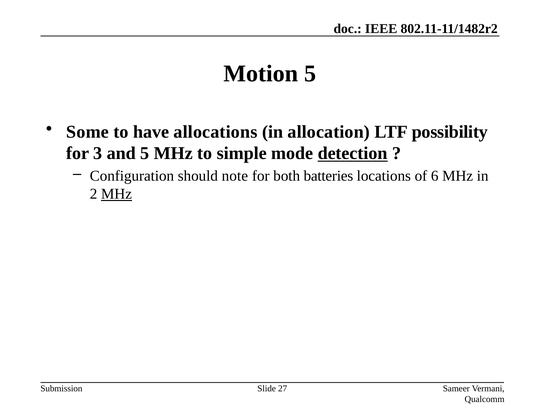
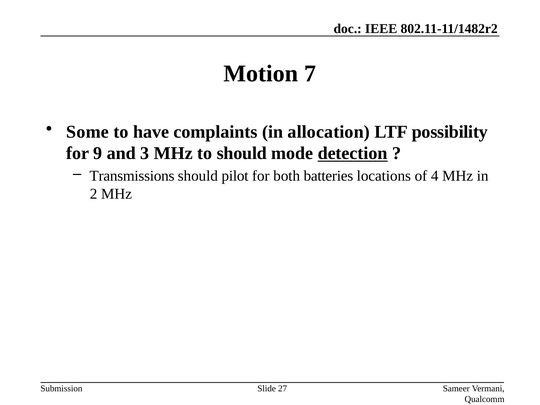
Motion 5: 5 -> 7
allocations: allocations -> complaints
3: 3 -> 9
and 5: 5 -> 3
to simple: simple -> should
Configuration: Configuration -> Transmissions
note: note -> pilot
6: 6 -> 4
MHz at (116, 194) underline: present -> none
